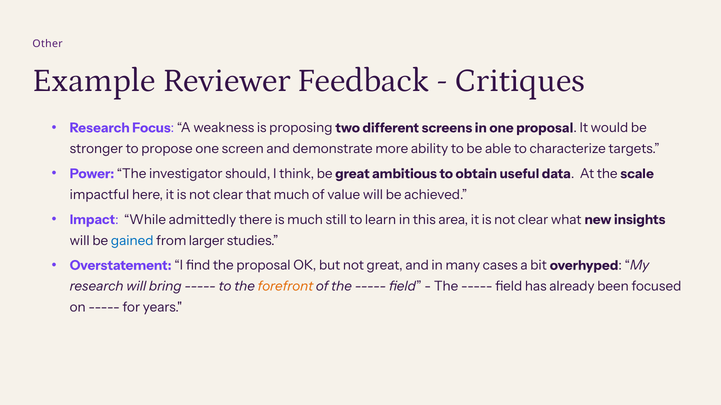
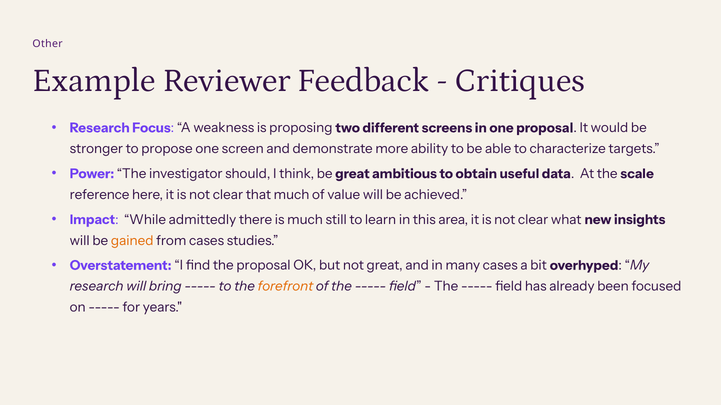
impactful: impactful -> reference
gained colour: blue -> orange
from larger: larger -> cases
